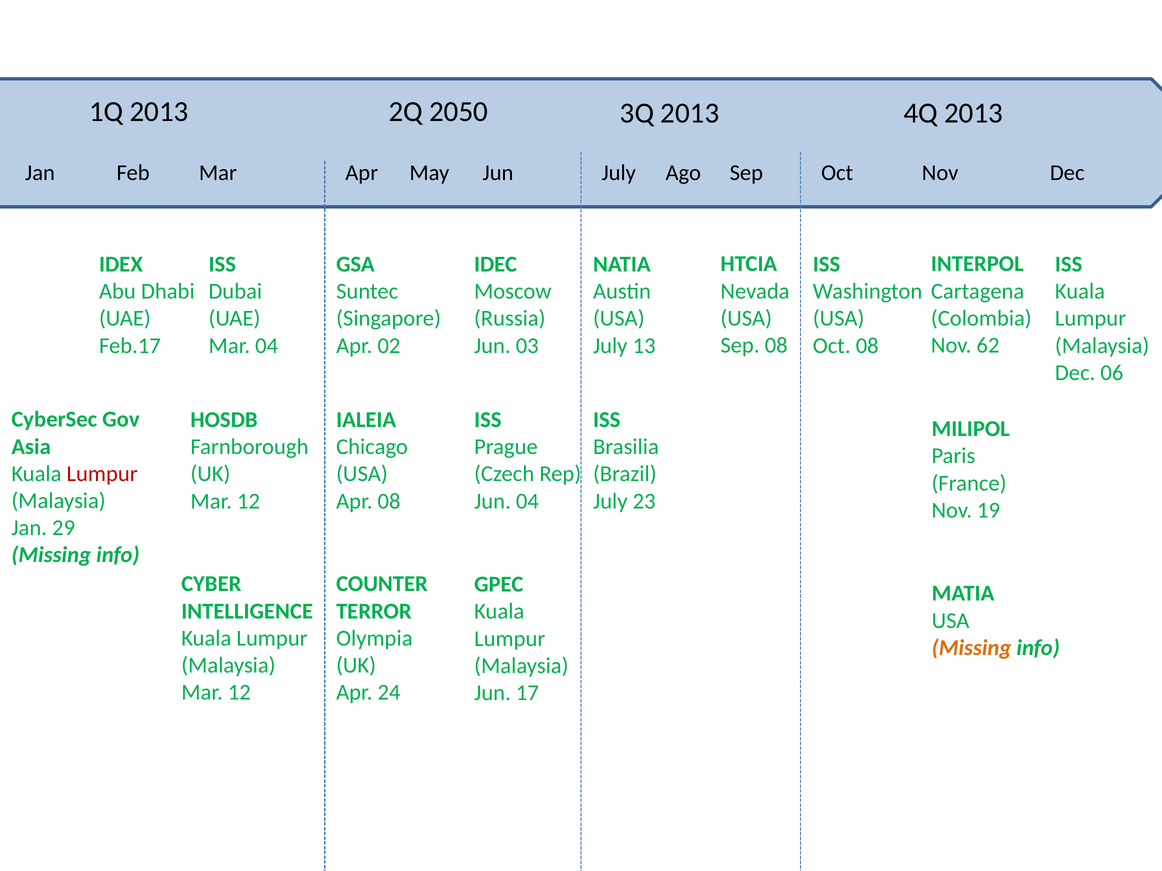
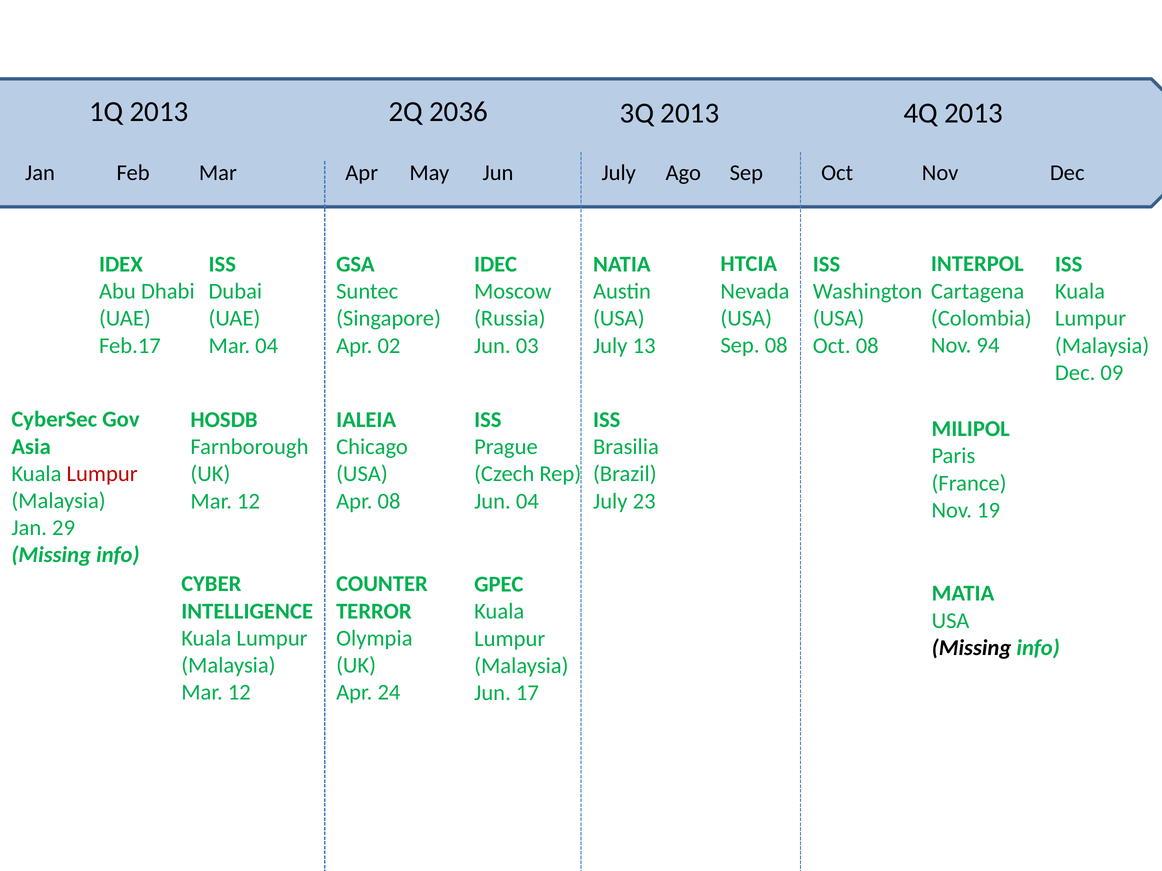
2050: 2050 -> 2036
62: 62 -> 94
06: 06 -> 09
Missing at (972, 648) colour: orange -> black
